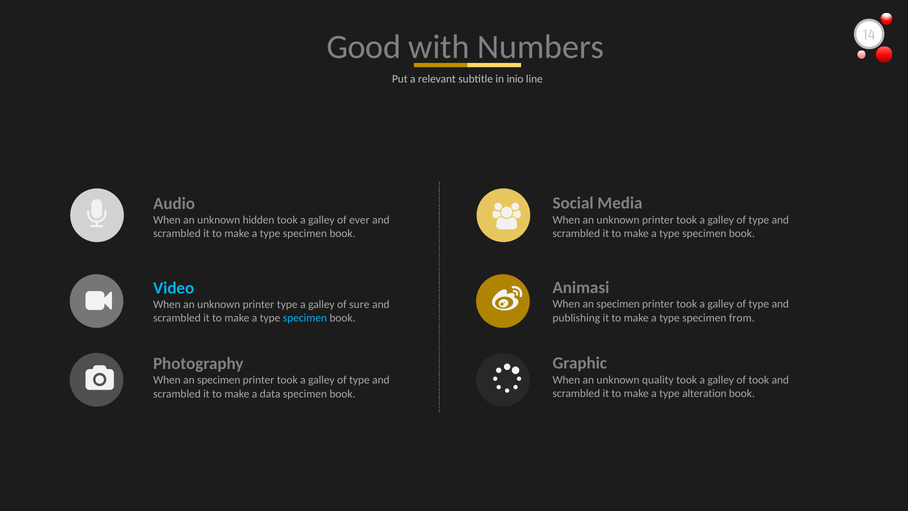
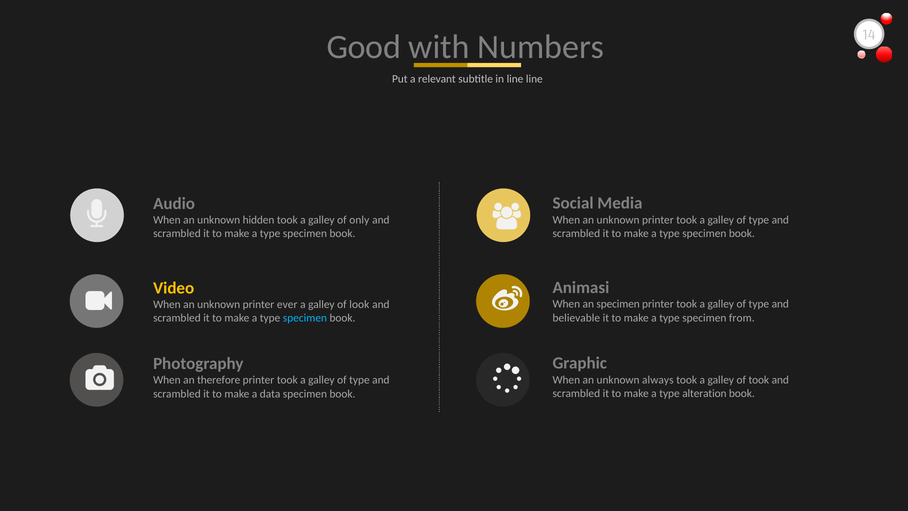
in inio: inio -> line
ever: ever -> only
Video colour: light blue -> yellow
printer type: type -> ever
sure: sure -> look
publishing: publishing -> believable
quality: quality -> always
specimen at (219, 380): specimen -> therefore
